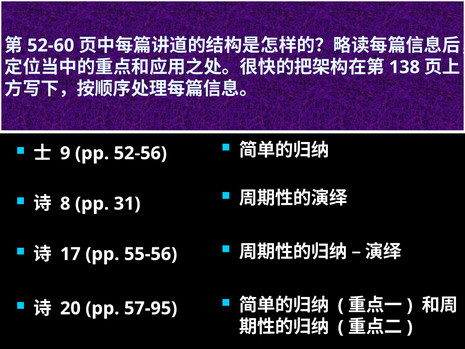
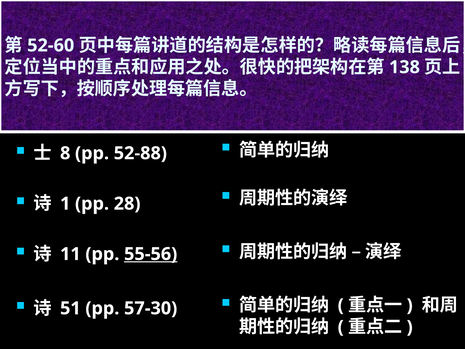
9: 9 -> 8
52-56: 52-56 -> 52-88
8: 8 -> 1
31: 31 -> 28
17: 17 -> 11
55-56 underline: none -> present
20: 20 -> 51
57-95: 57-95 -> 57-30
